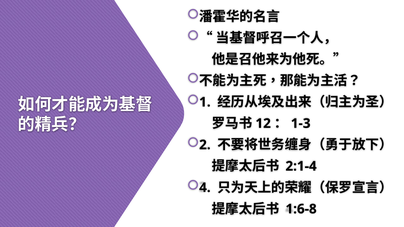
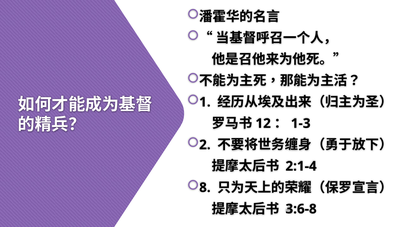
4: 4 -> 8
1:6-8: 1:6-8 -> 3:6-8
